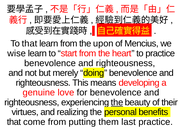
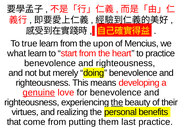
To that: that -> true
wise: wise -> what
genuine underline: none -> present
